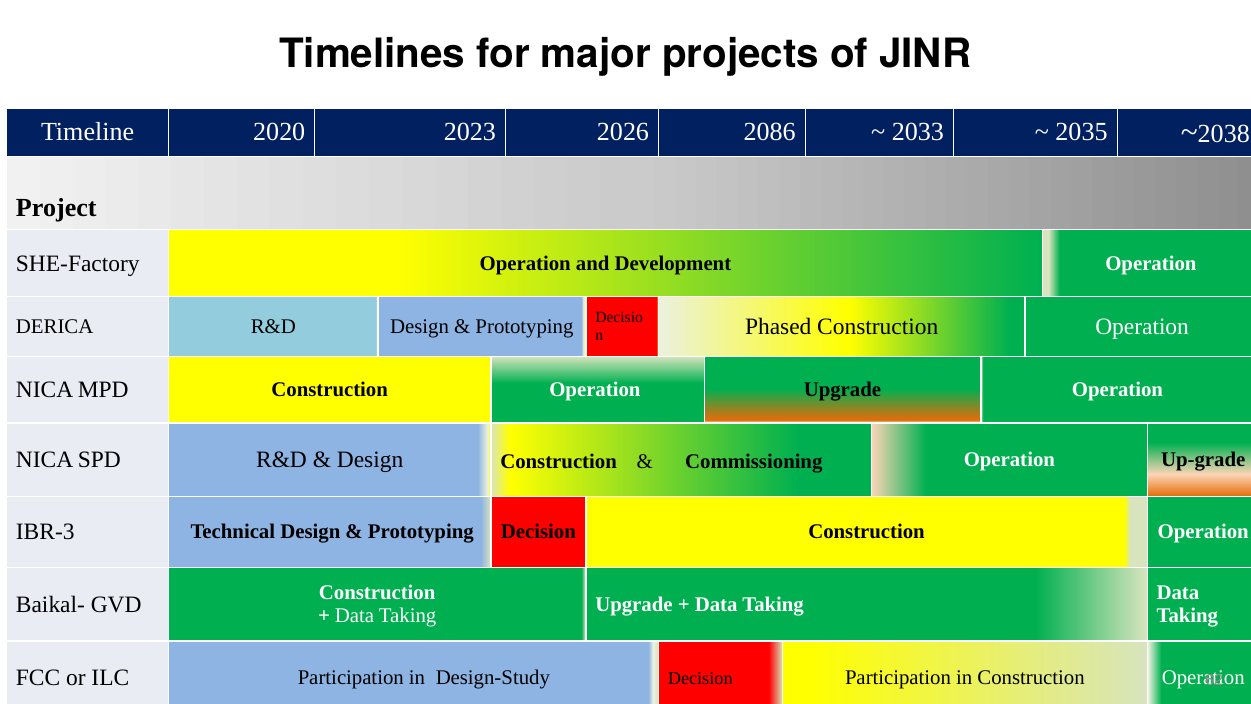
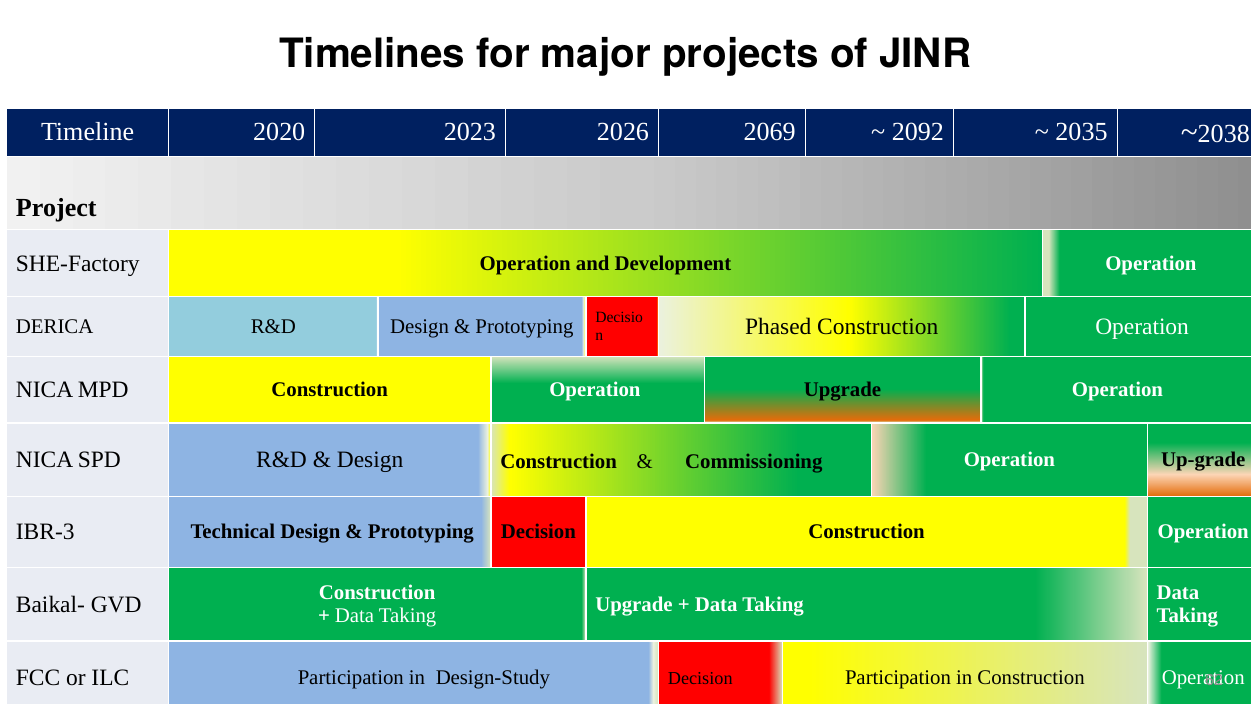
2086: 2086 -> 2069
2033: 2033 -> 2092
